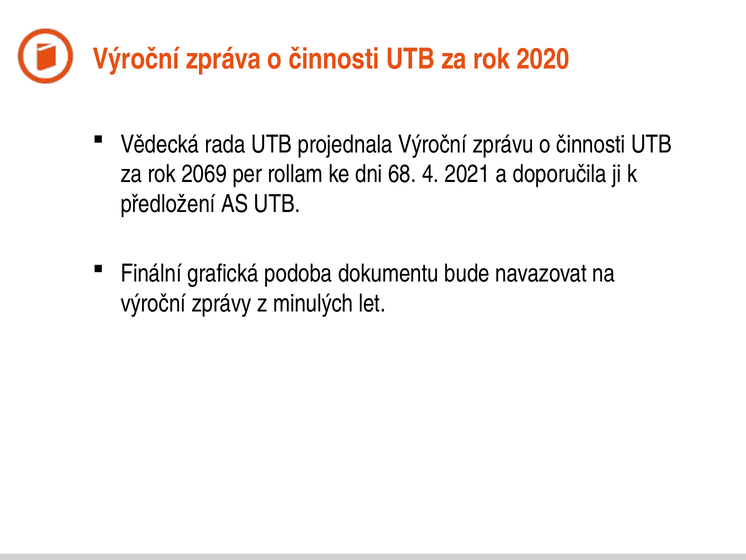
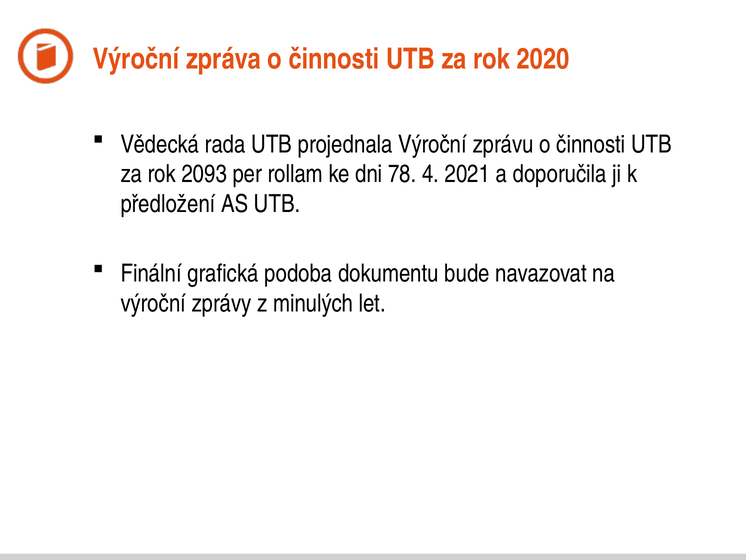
2069: 2069 -> 2093
68: 68 -> 78
